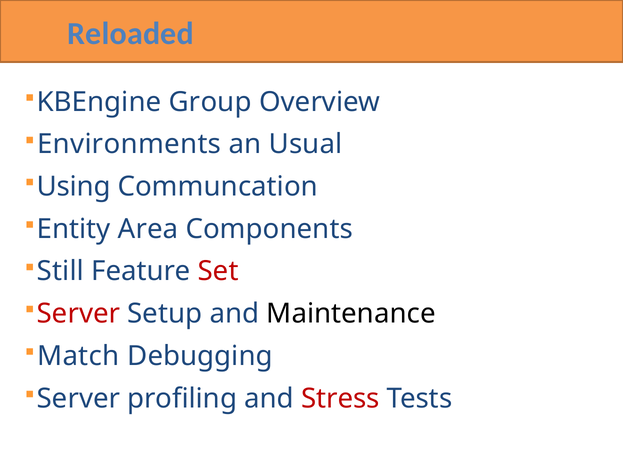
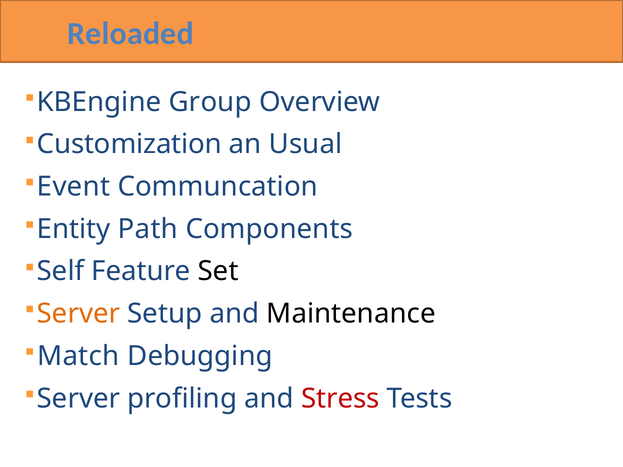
Environments: Environments -> Customization
Using: Using -> Event
Area: Area -> Path
Still: Still -> Self
Set colour: red -> black
Server at (78, 314) colour: red -> orange
